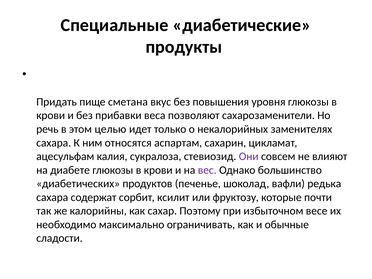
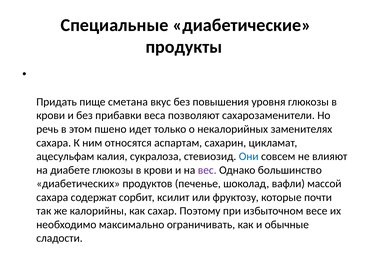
целью: целью -> пшено
Они colour: purple -> blue
редька: редька -> массой
